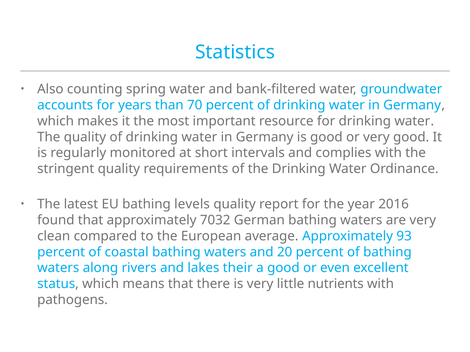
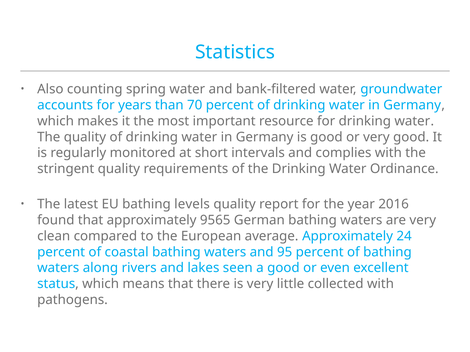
7032: 7032 -> 9565
93: 93 -> 24
20: 20 -> 95
their: their -> seen
nutrients: nutrients -> collected
